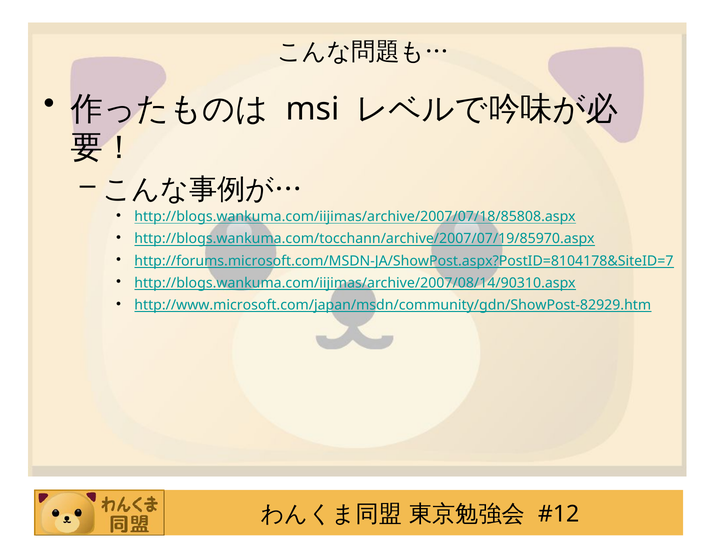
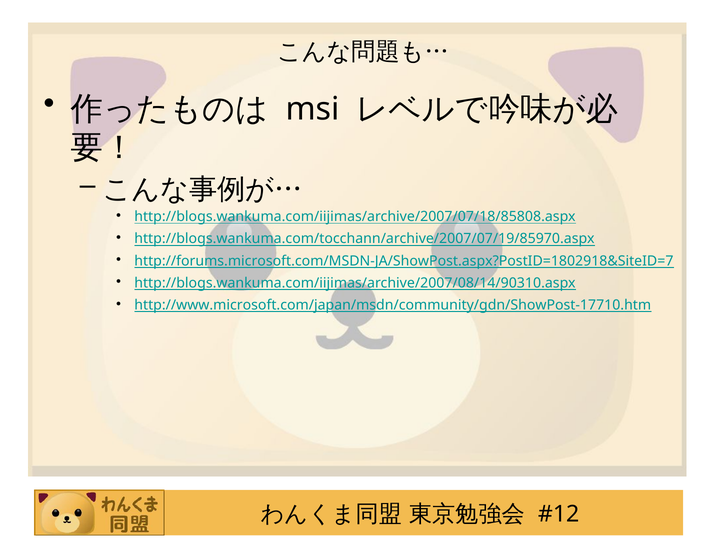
http://forums.microsoft.com/MSDN-JA/ShowPost.aspx?PostID=8104178&SiteID=7: http://forums.microsoft.com/MSDN-JA/ShowPost.aspx?PostID=8104178&SiteID=7 -> http://forums.microsoft.com/MSDN-JA/ShowPost.aspx?PostID=1802918&SiteID=7
http://www.microsoft.com/japan/msdn/community/gdn/ShowPost-82929.htm: http://www.microsoft.com/japan/msdn/community/gdn/ShowPost-82929.htm -> http://www.microsoft.com/japan/msdn/community/gdn/ShowPost-17710.htm
